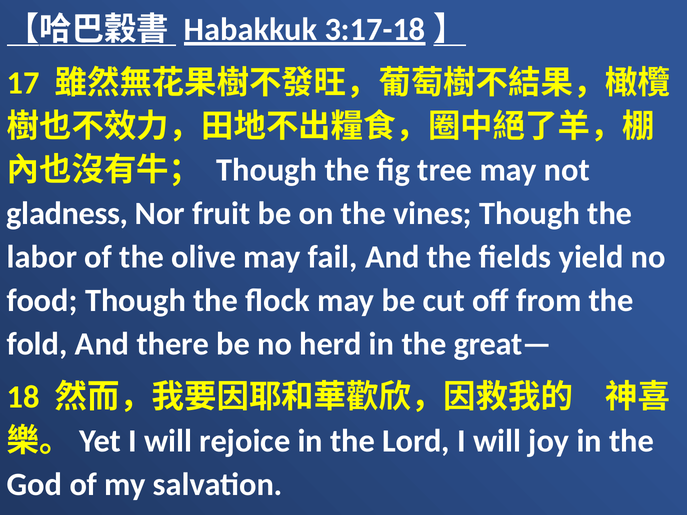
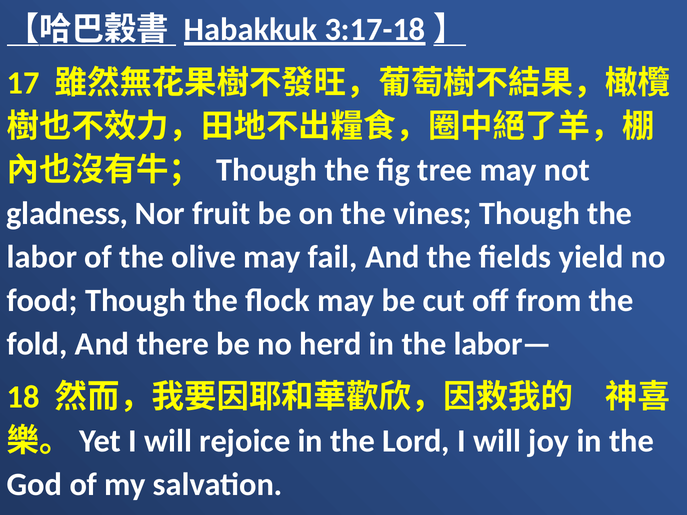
great—: great— -> labor—
